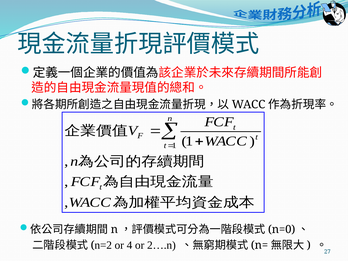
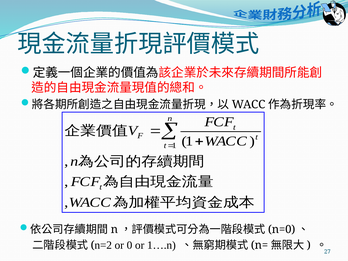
4: 4 -> 0
2….n: 2….n -> 1….n
